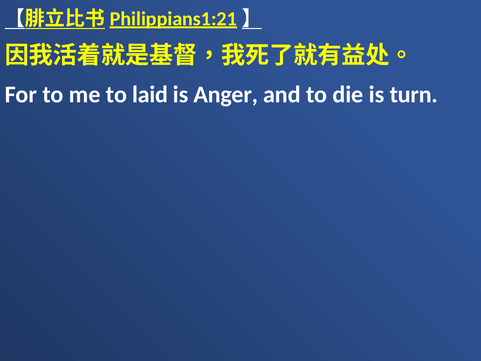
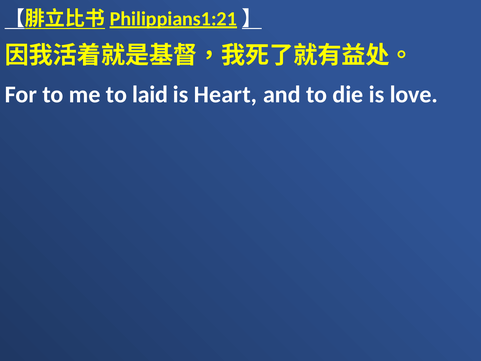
Anger: Anger -> Heart
turn: turn -> love
